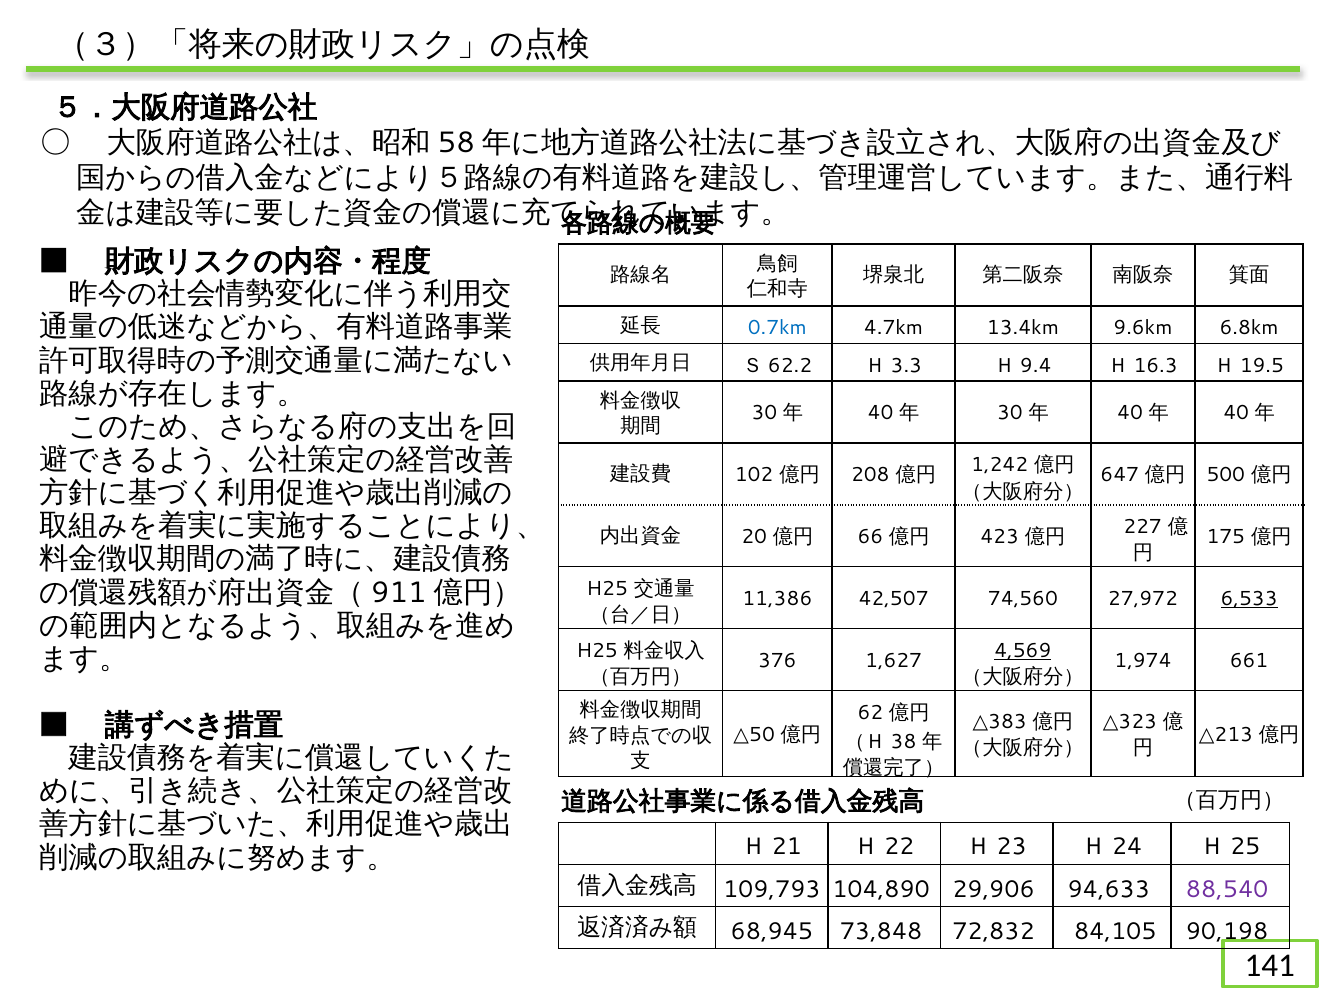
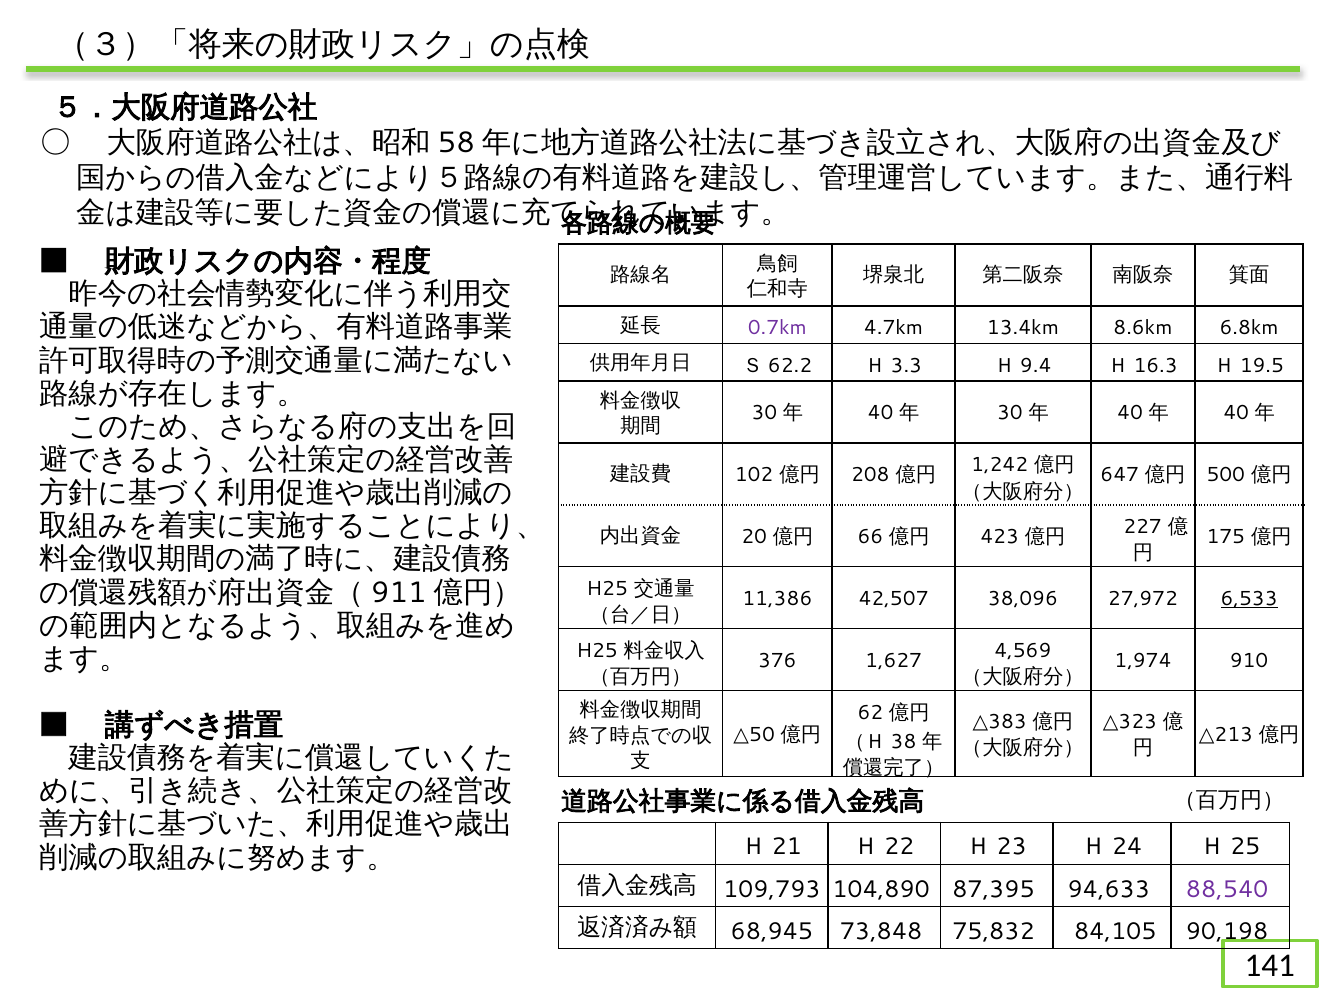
0.7km colour: blue -> purple
9.6km: 9.6km -> 8.6km
74,560: 74,560 -> 38,096
4,569 underline: present -> none
661: 661 -> 910
29,906: 29,906 -> 87,395
72,832: 72,832 -> 75,832
